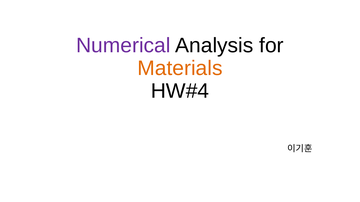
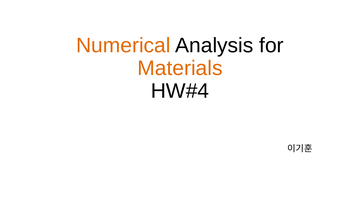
Numerical colour: purple -> orange
